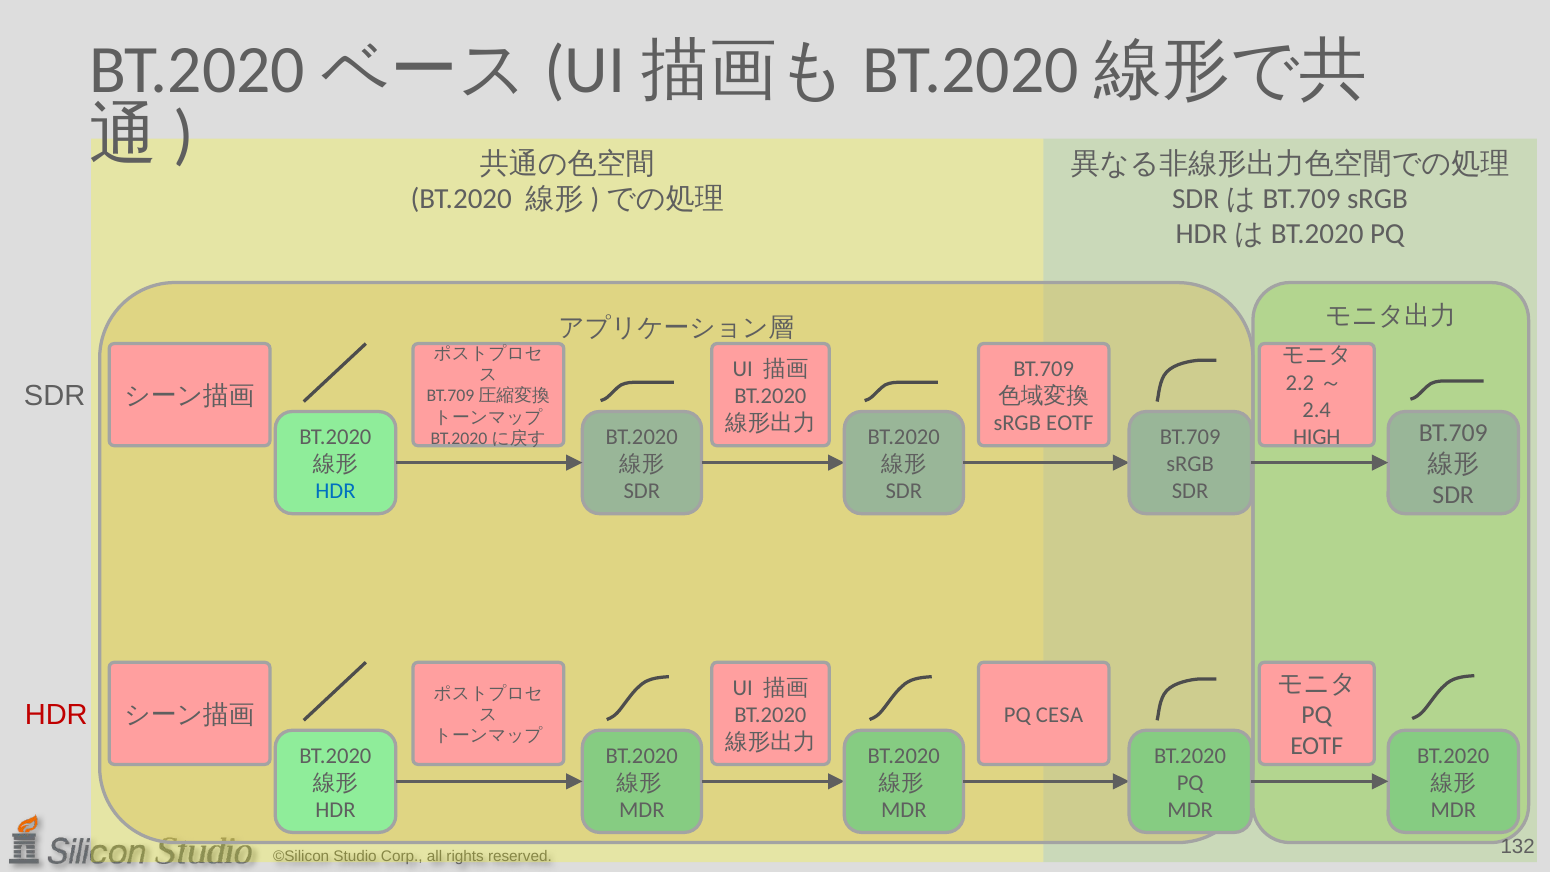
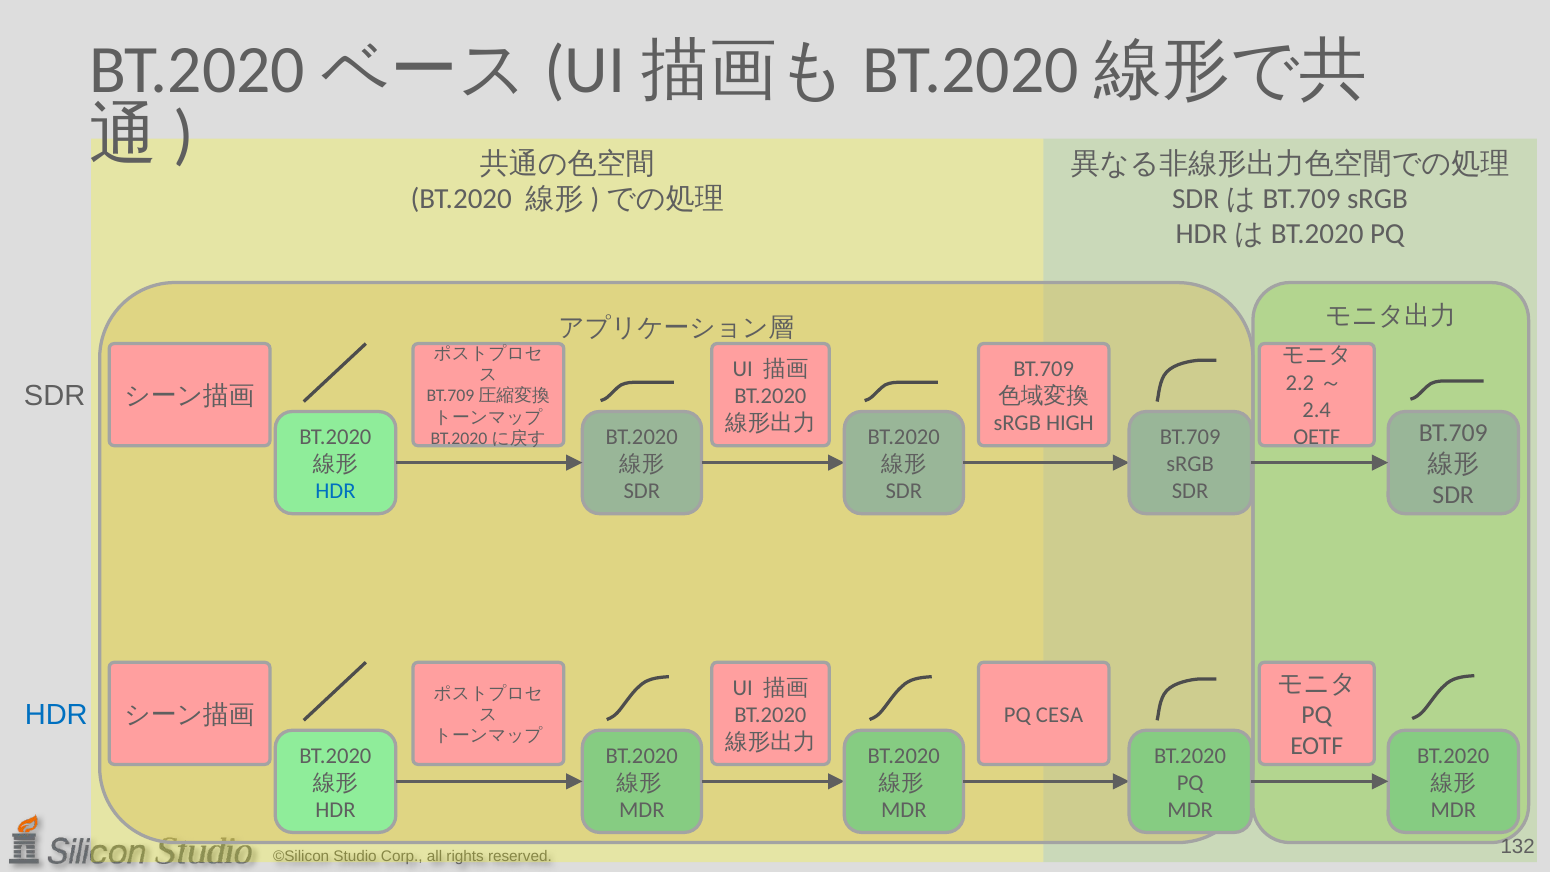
sRGB EOTF: EOTF -> HIGH
HIGH: HIGH -> OETF
HDR at (56, 715) colour: red -> blue
